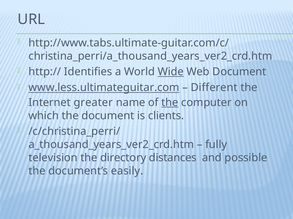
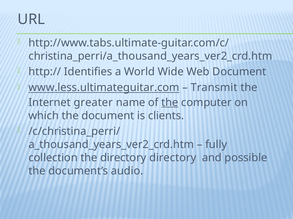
Wide underline: present -> none
Different: Different -> Transmit
television: television -> collection
directory distances: distances -> directory
easily: easily -> audio
